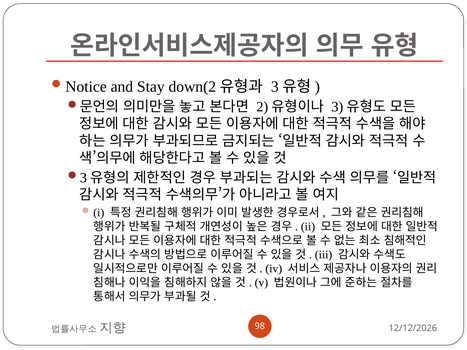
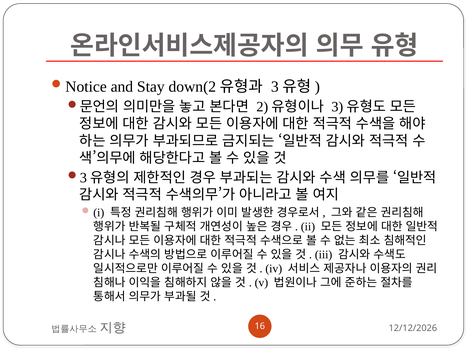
98: 98 -> 16
